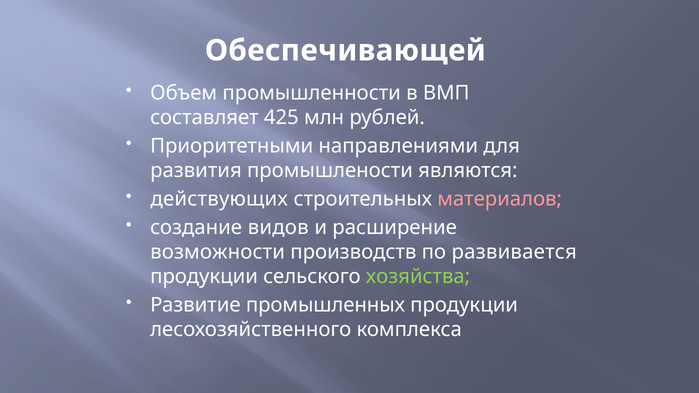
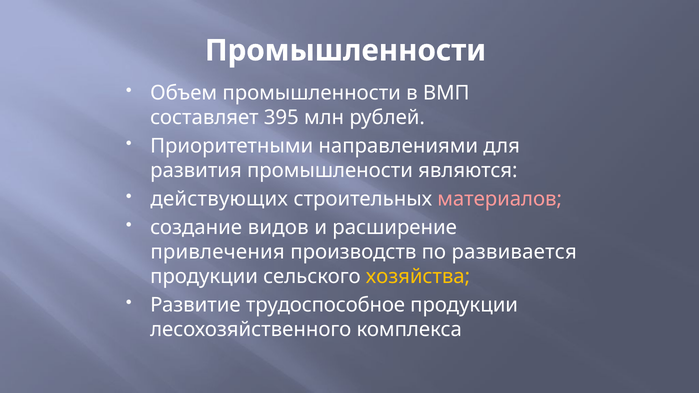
Обеспечивающей at (345, 51): Обеспечивающей -> Промышленности
425: 425 -> 395
возможности: возможности -> привлечения
хозяйства colour: light green -> yellow
промышленных: промышленных -> трудоспособное
